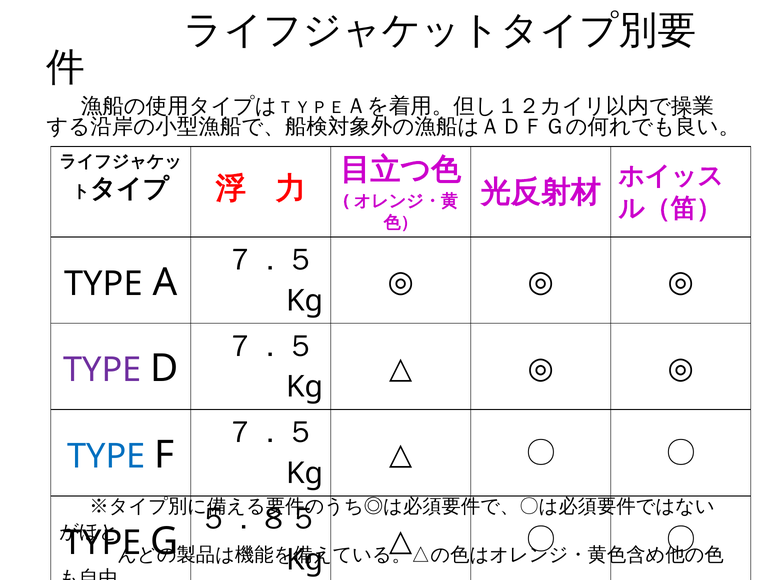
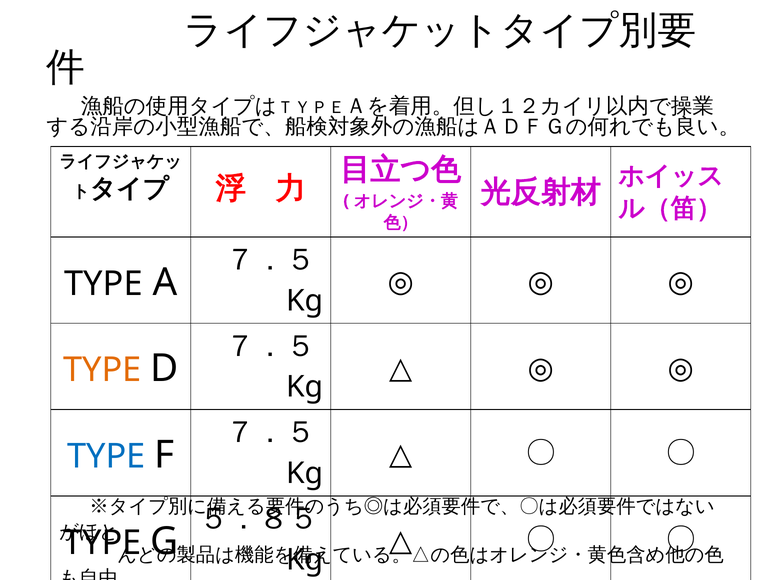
TYPE at (102, 370) colour: purple -> orange
